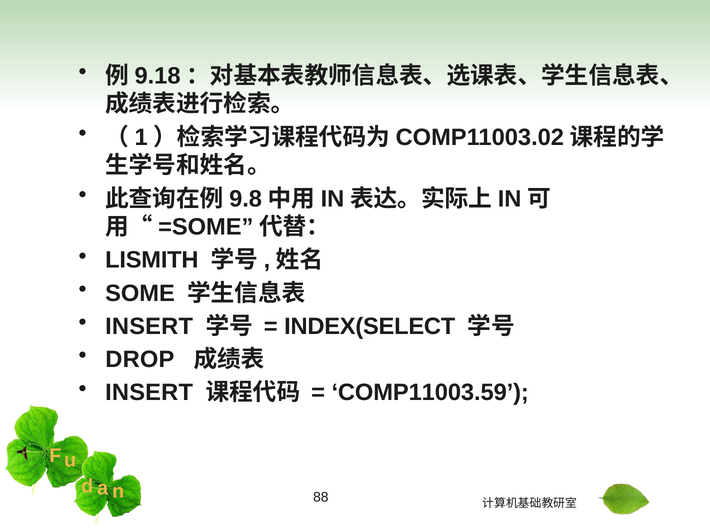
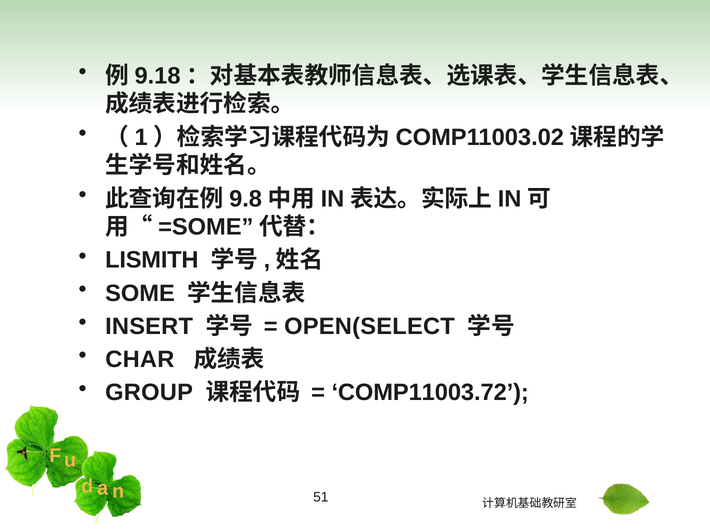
INDEX(SELECT: INDEX(SELECT -> OPEN(SELECT
DROP: DROP -> CHAR
INSERT at (149, 393): INSERT -> GROUP
COMP11003.59: COMP11003.59 -> COMP11003.72
88: 88 -> 51
